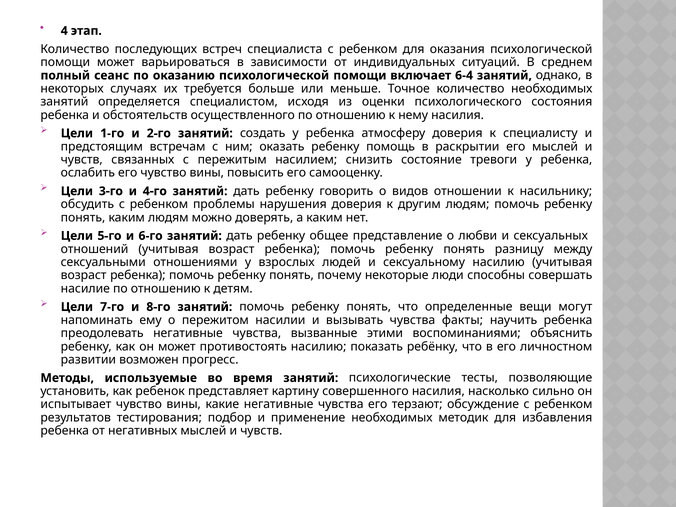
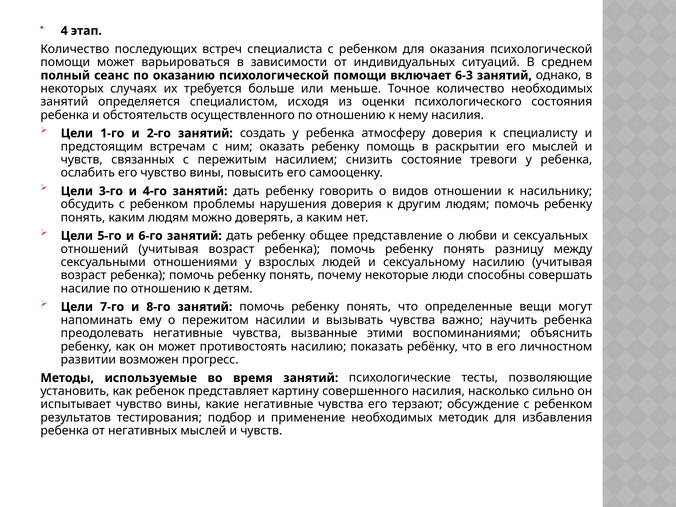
6-4: 6-4 -> 6-3
факты: факты -> важно
